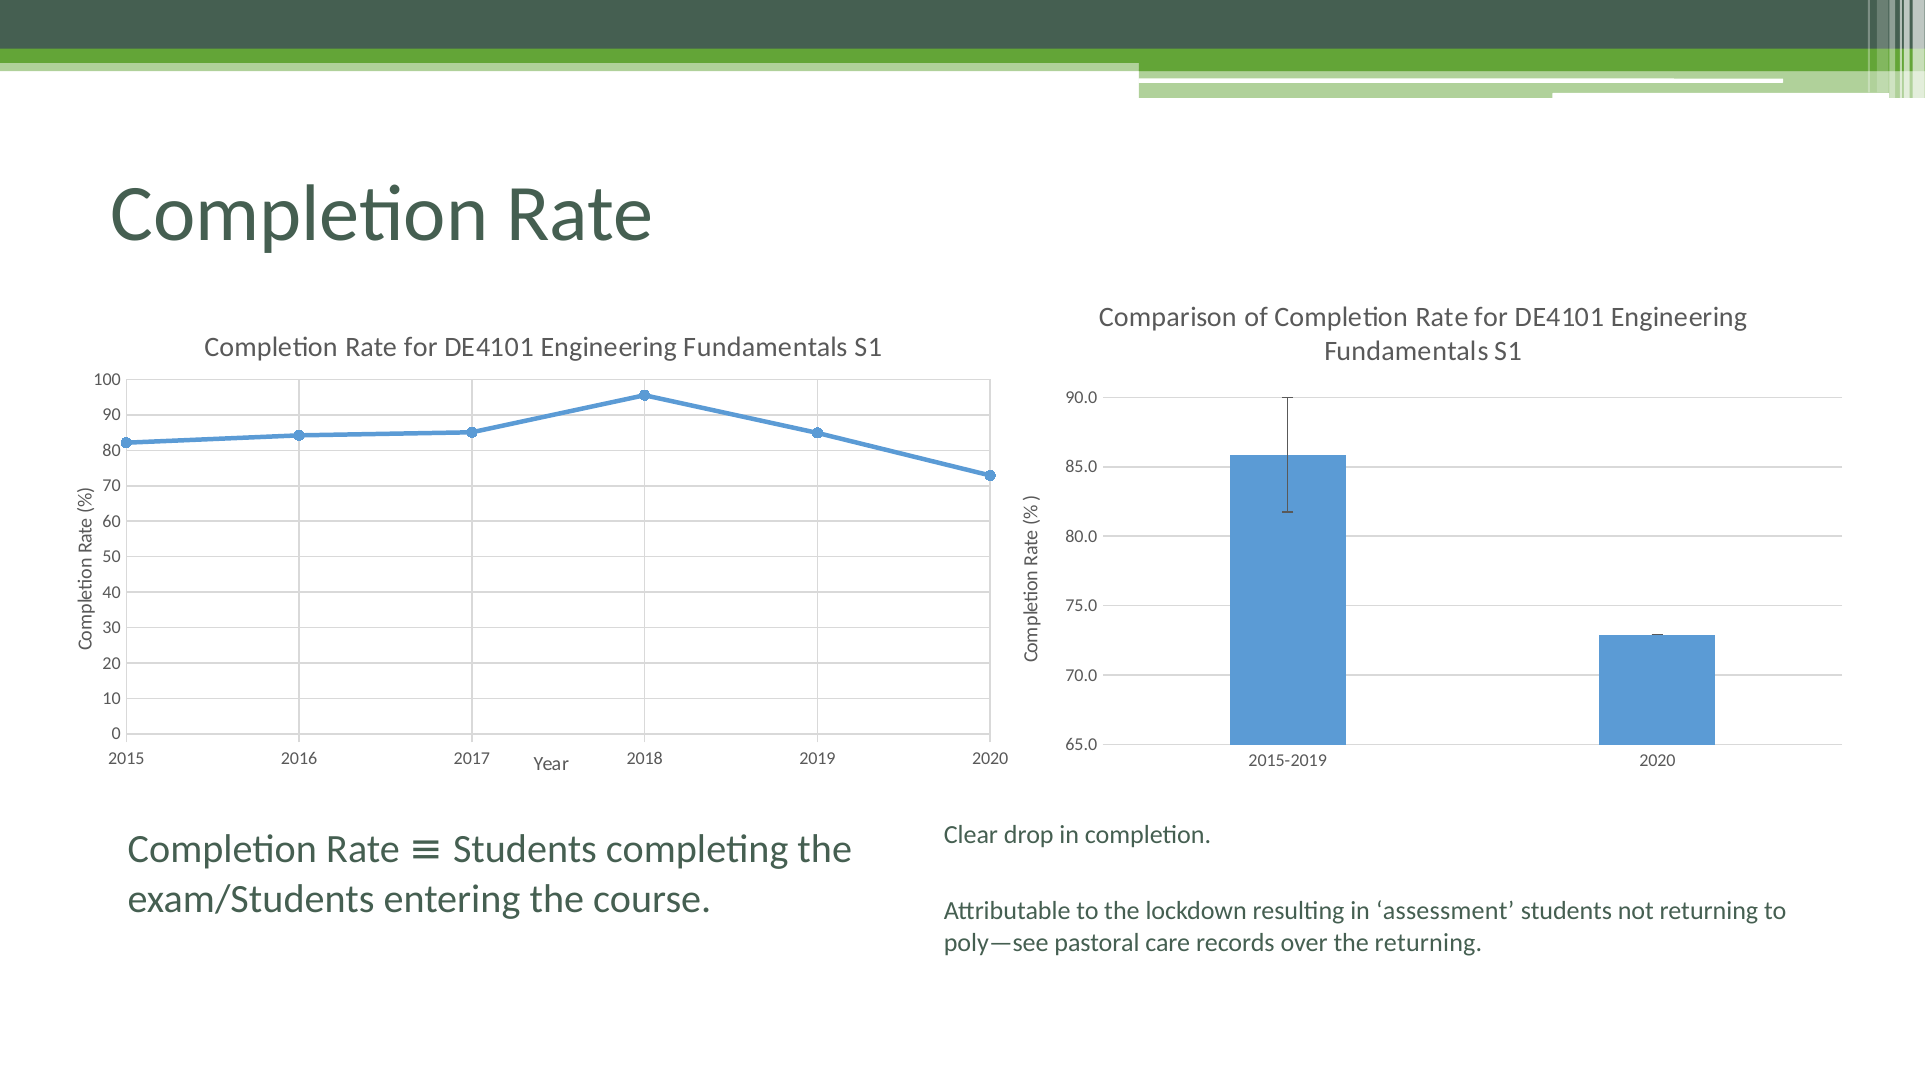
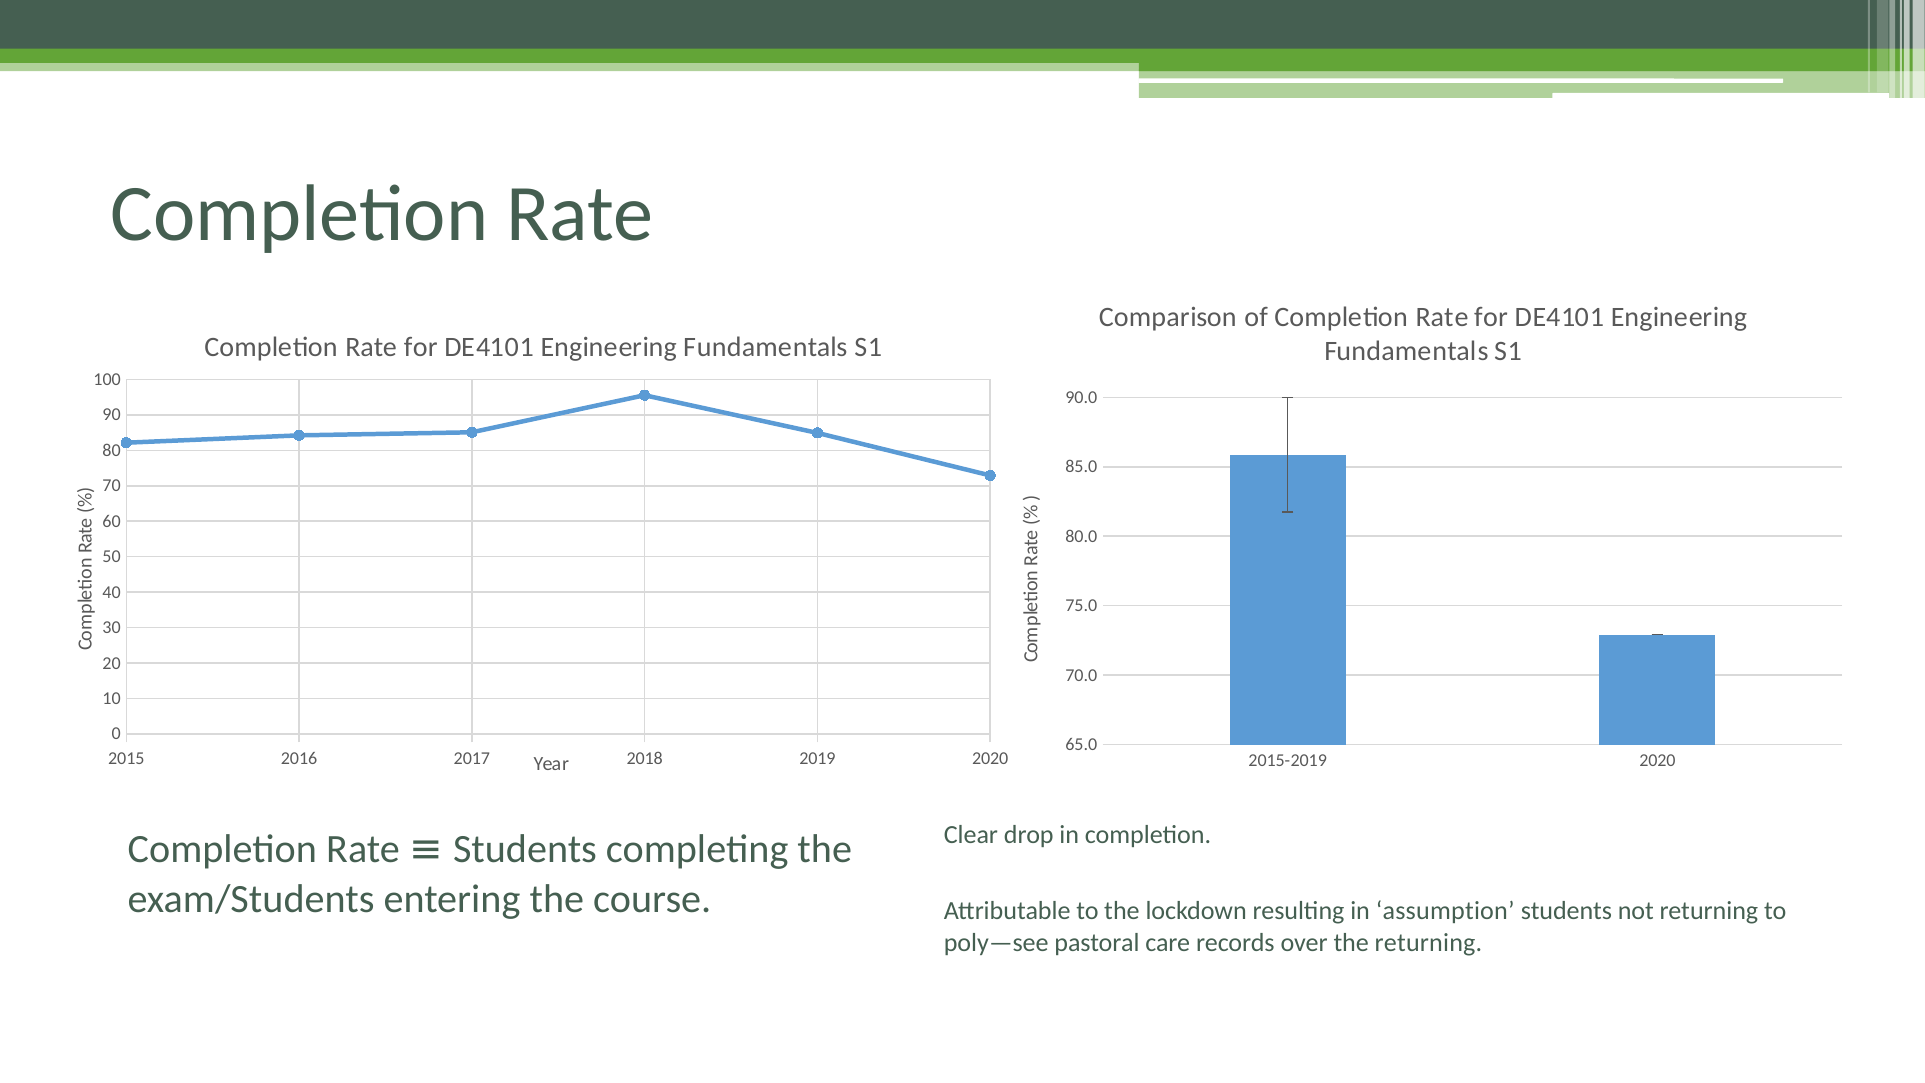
assessment: assessment -> assumption
